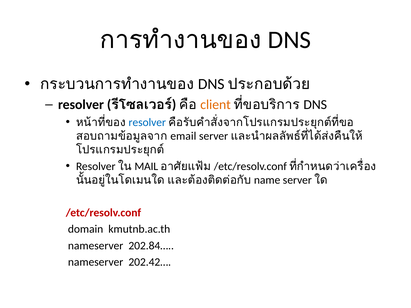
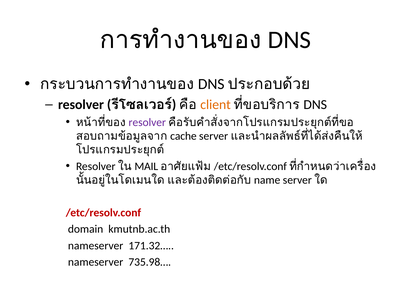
resolver at (147, 123) colour: blue -> purple
email: email -> cache
202.84…: 202.84… -> 171.32…
202.42…: 202.42… -> 735.98…
